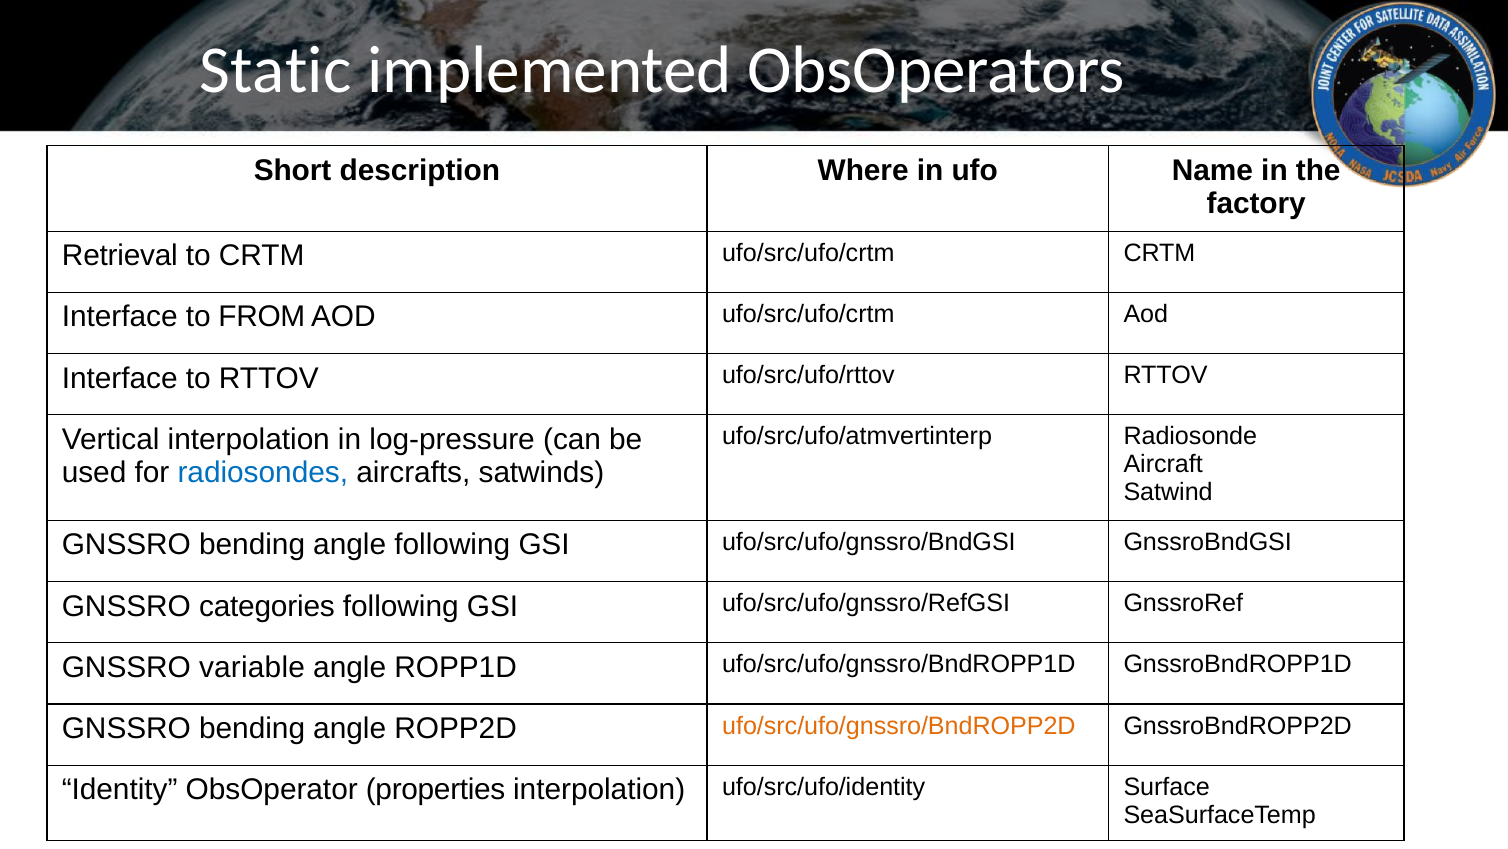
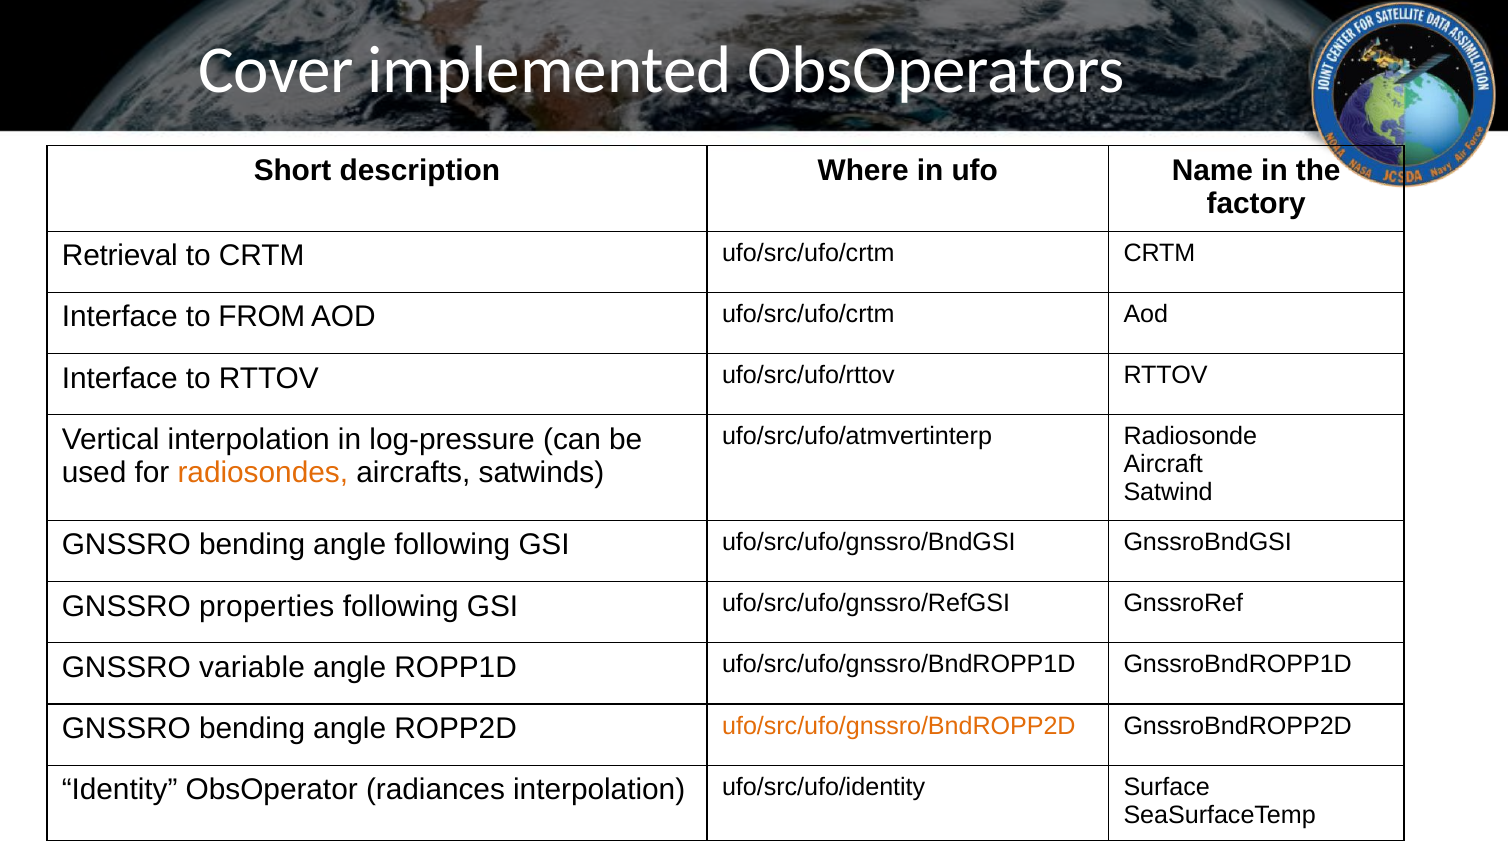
Static: Static -> Cover
radiosondes colour: blue -> orange
categories: categories -> properties
properties: properties -> radiances
